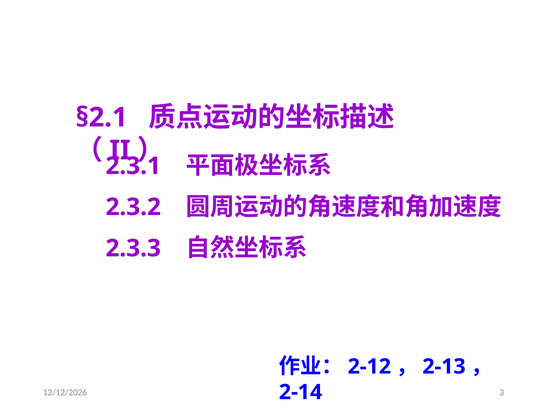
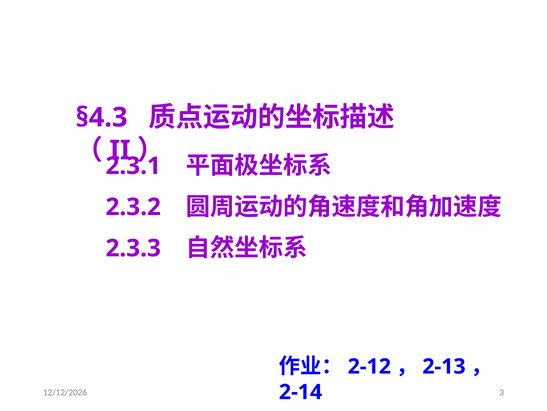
§2.1: §2.1 -> §4.3
